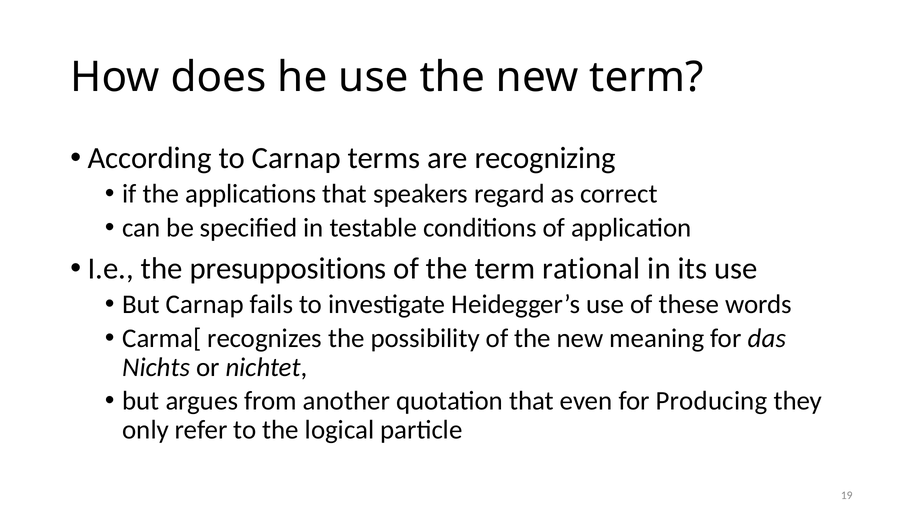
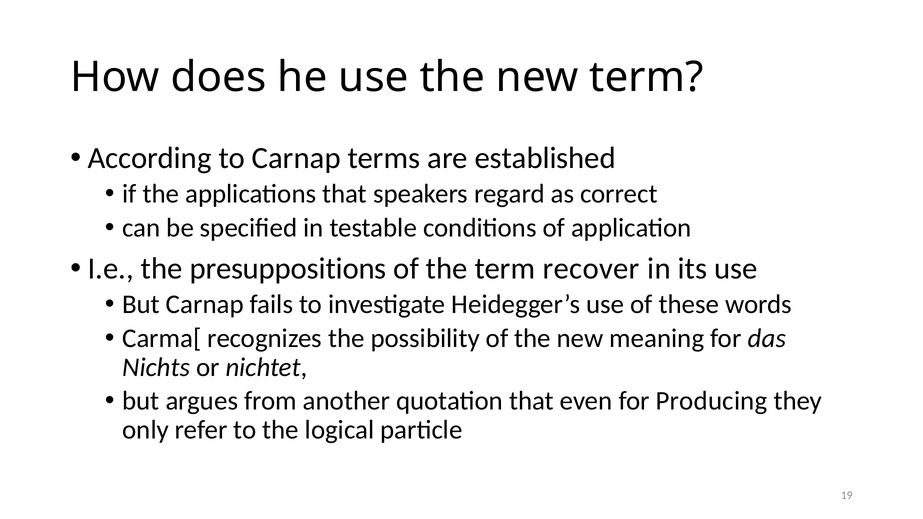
recognizing: recognizing -> established
rational: rational -> recover
